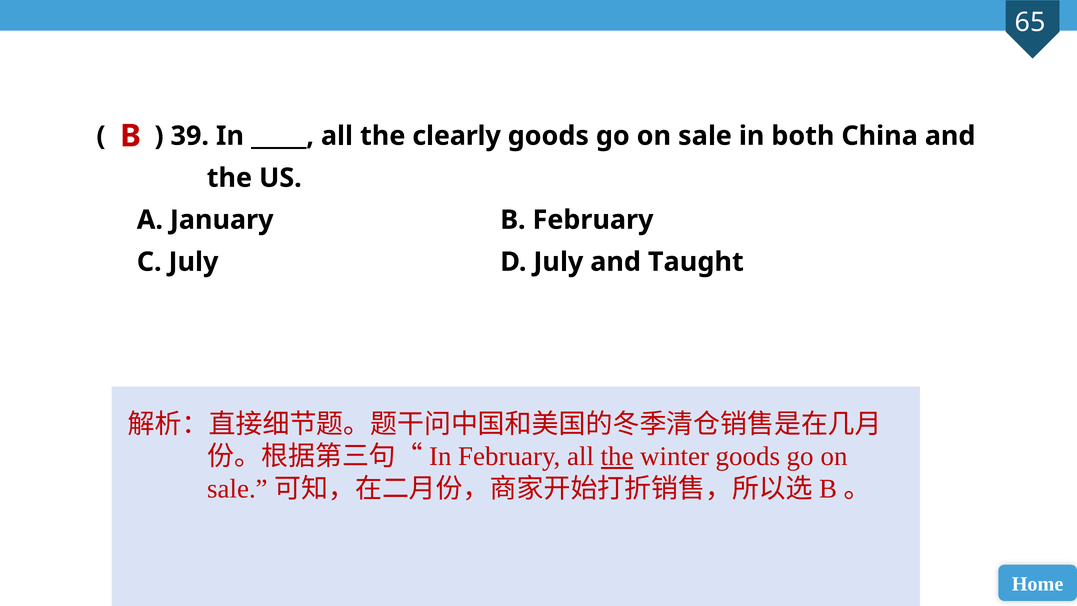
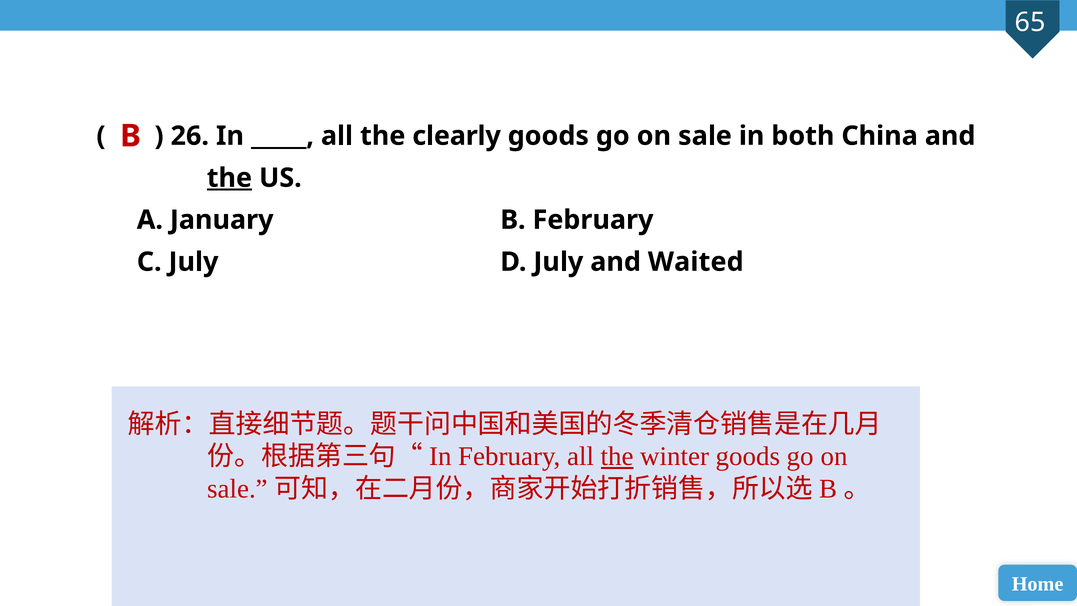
39: 39 -> 26
the at (229, 178) underline: none -> present
Taught: Taught -> Waited
